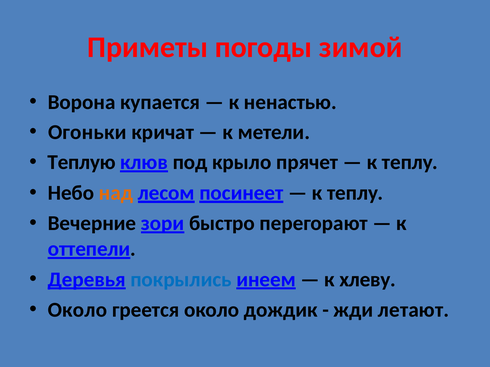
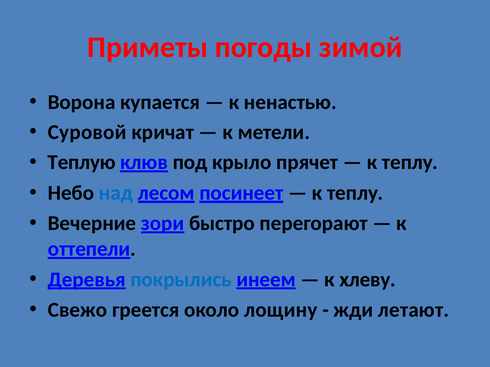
Огоньки: Огоньки -> Суровой
над colour: orange -> blue
Около at (77, 310): Около -> Свежо
дождик: дождик -> лощину
